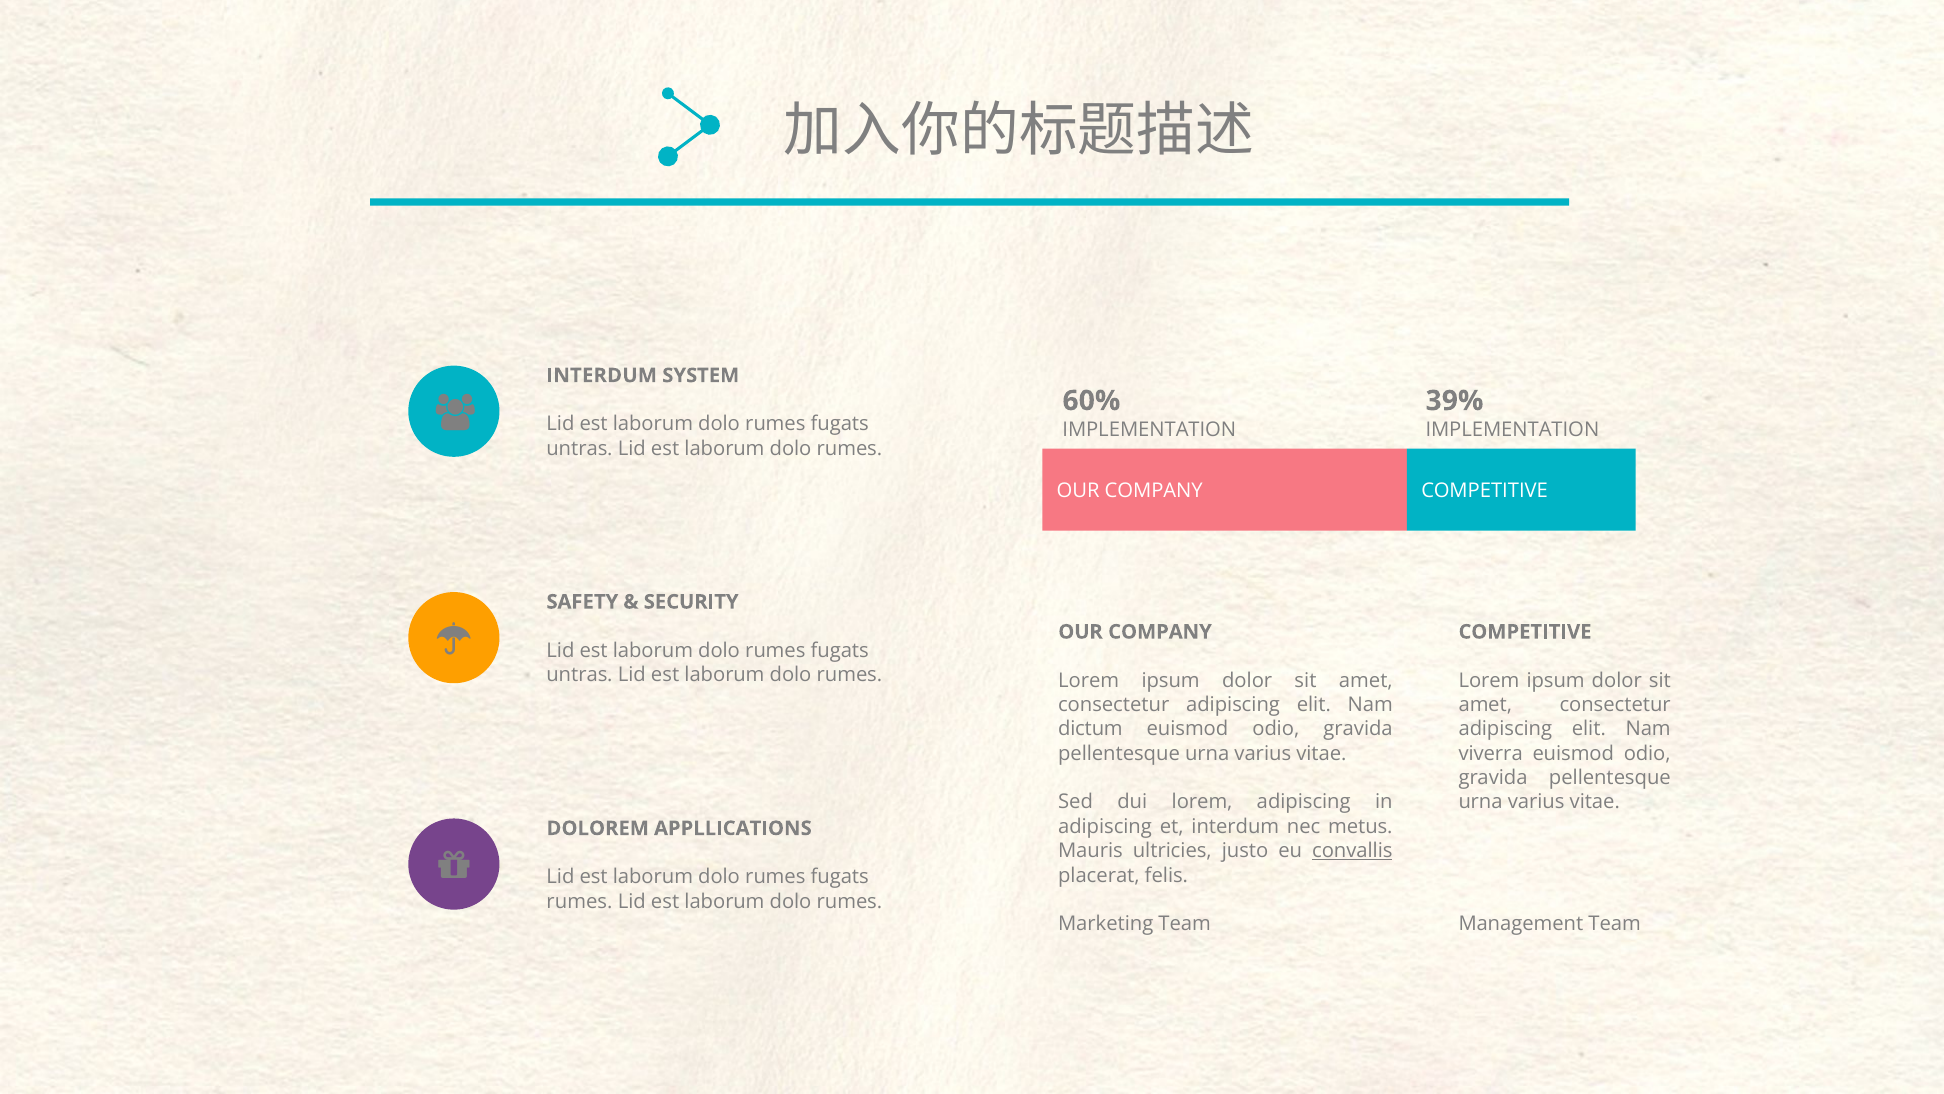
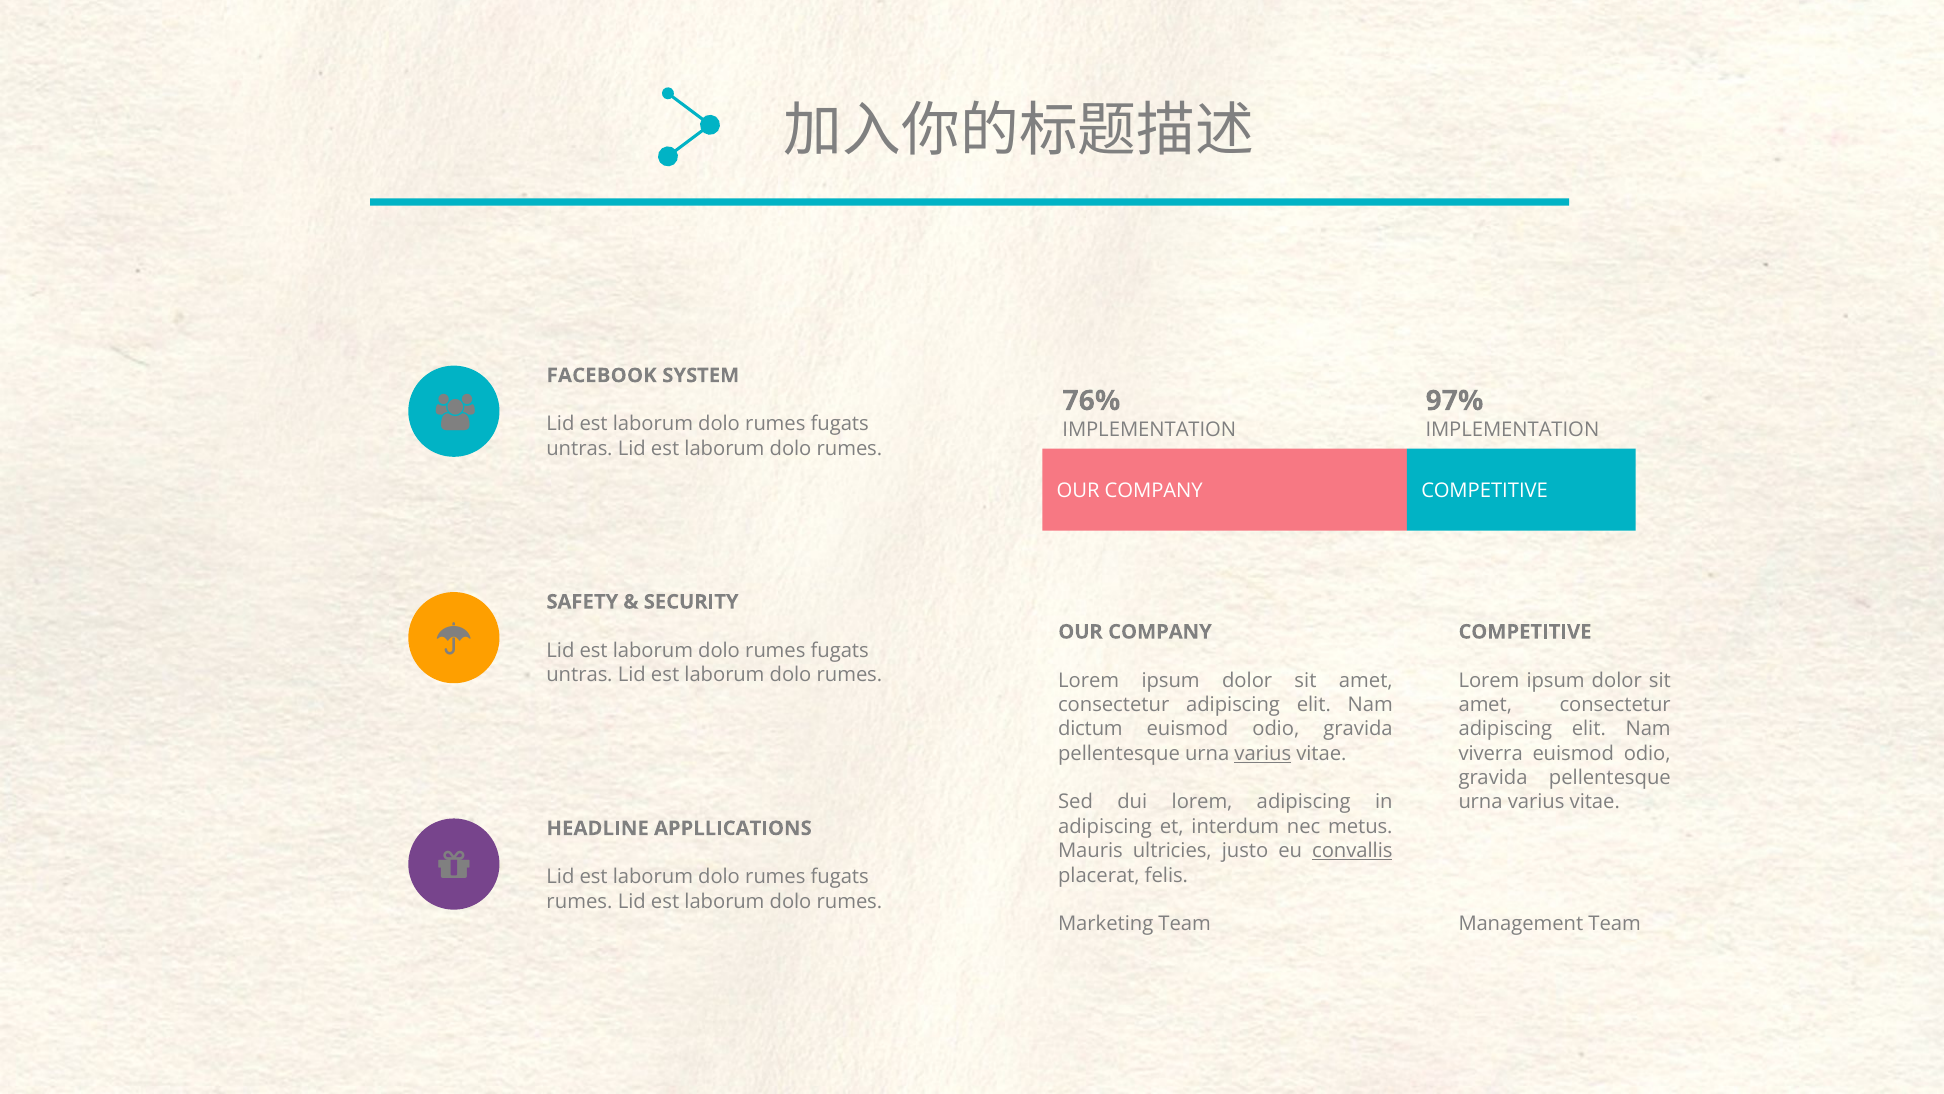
INTERDUM at (602, 375): INTERDUM -> FACEBOOK
60%: 60% -> 76%
39%: 39% -> 97%
varius at (1263, 754) underline: none -> present
DOLOREM: DOLOREM -> HEADLINE
